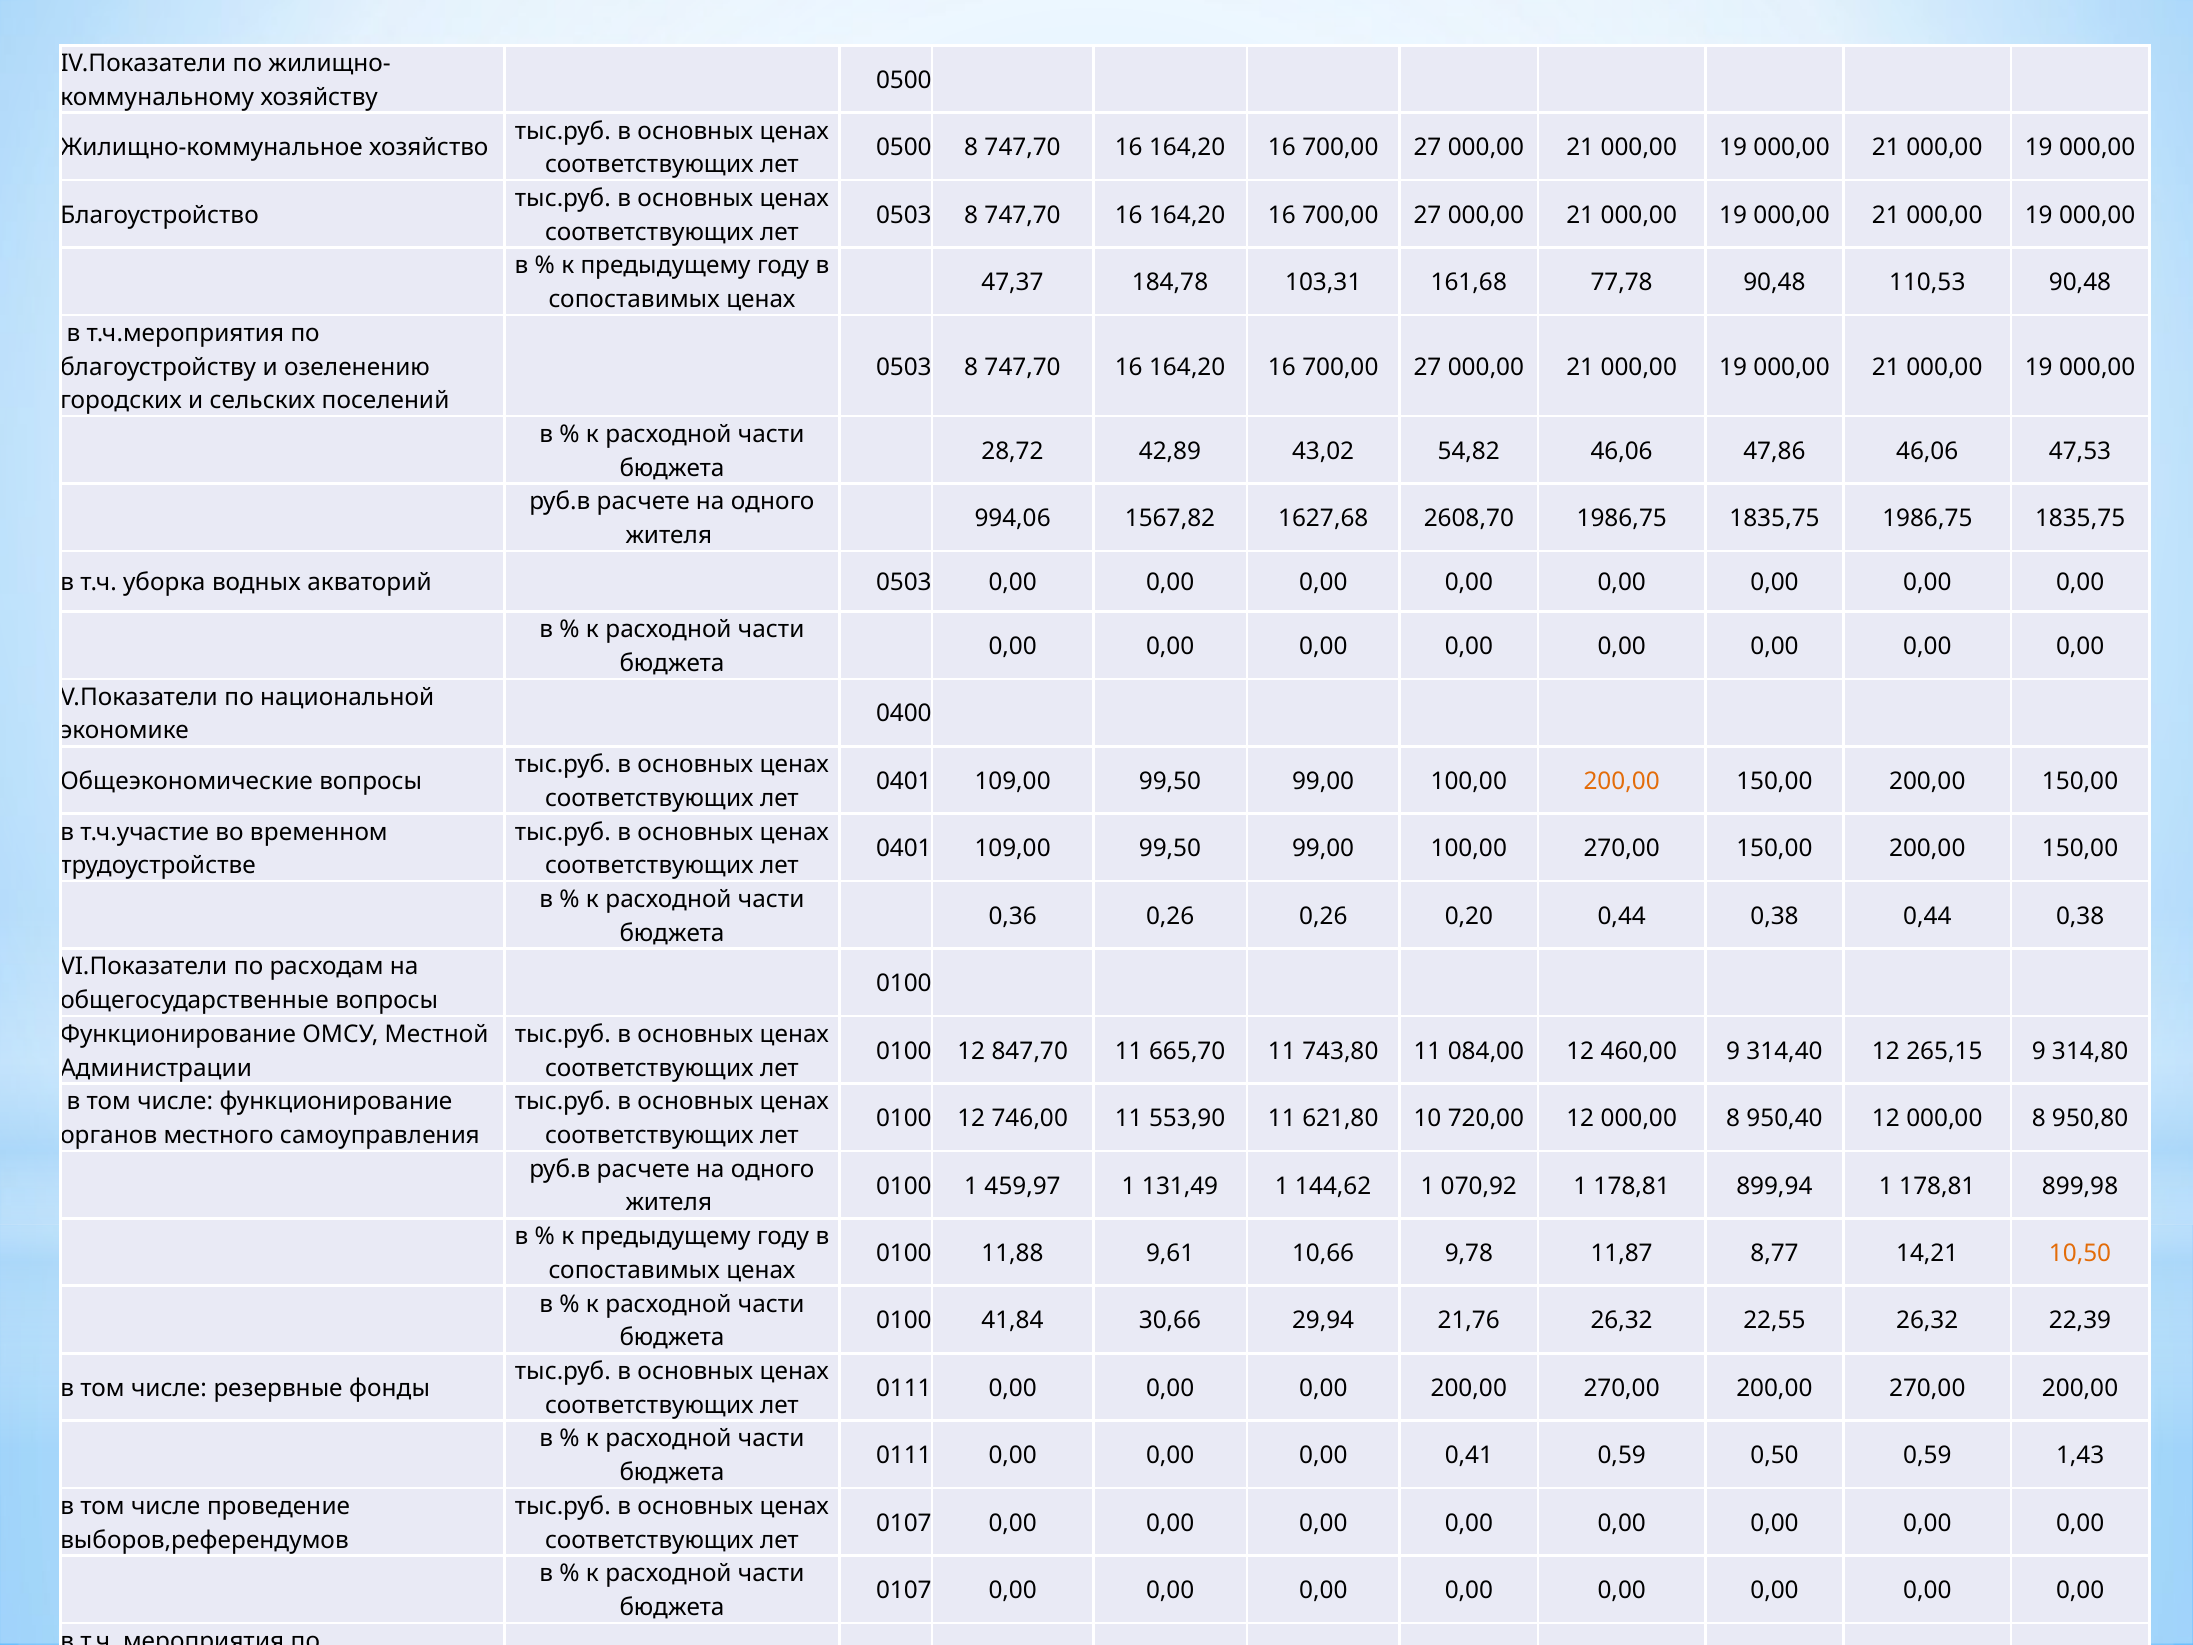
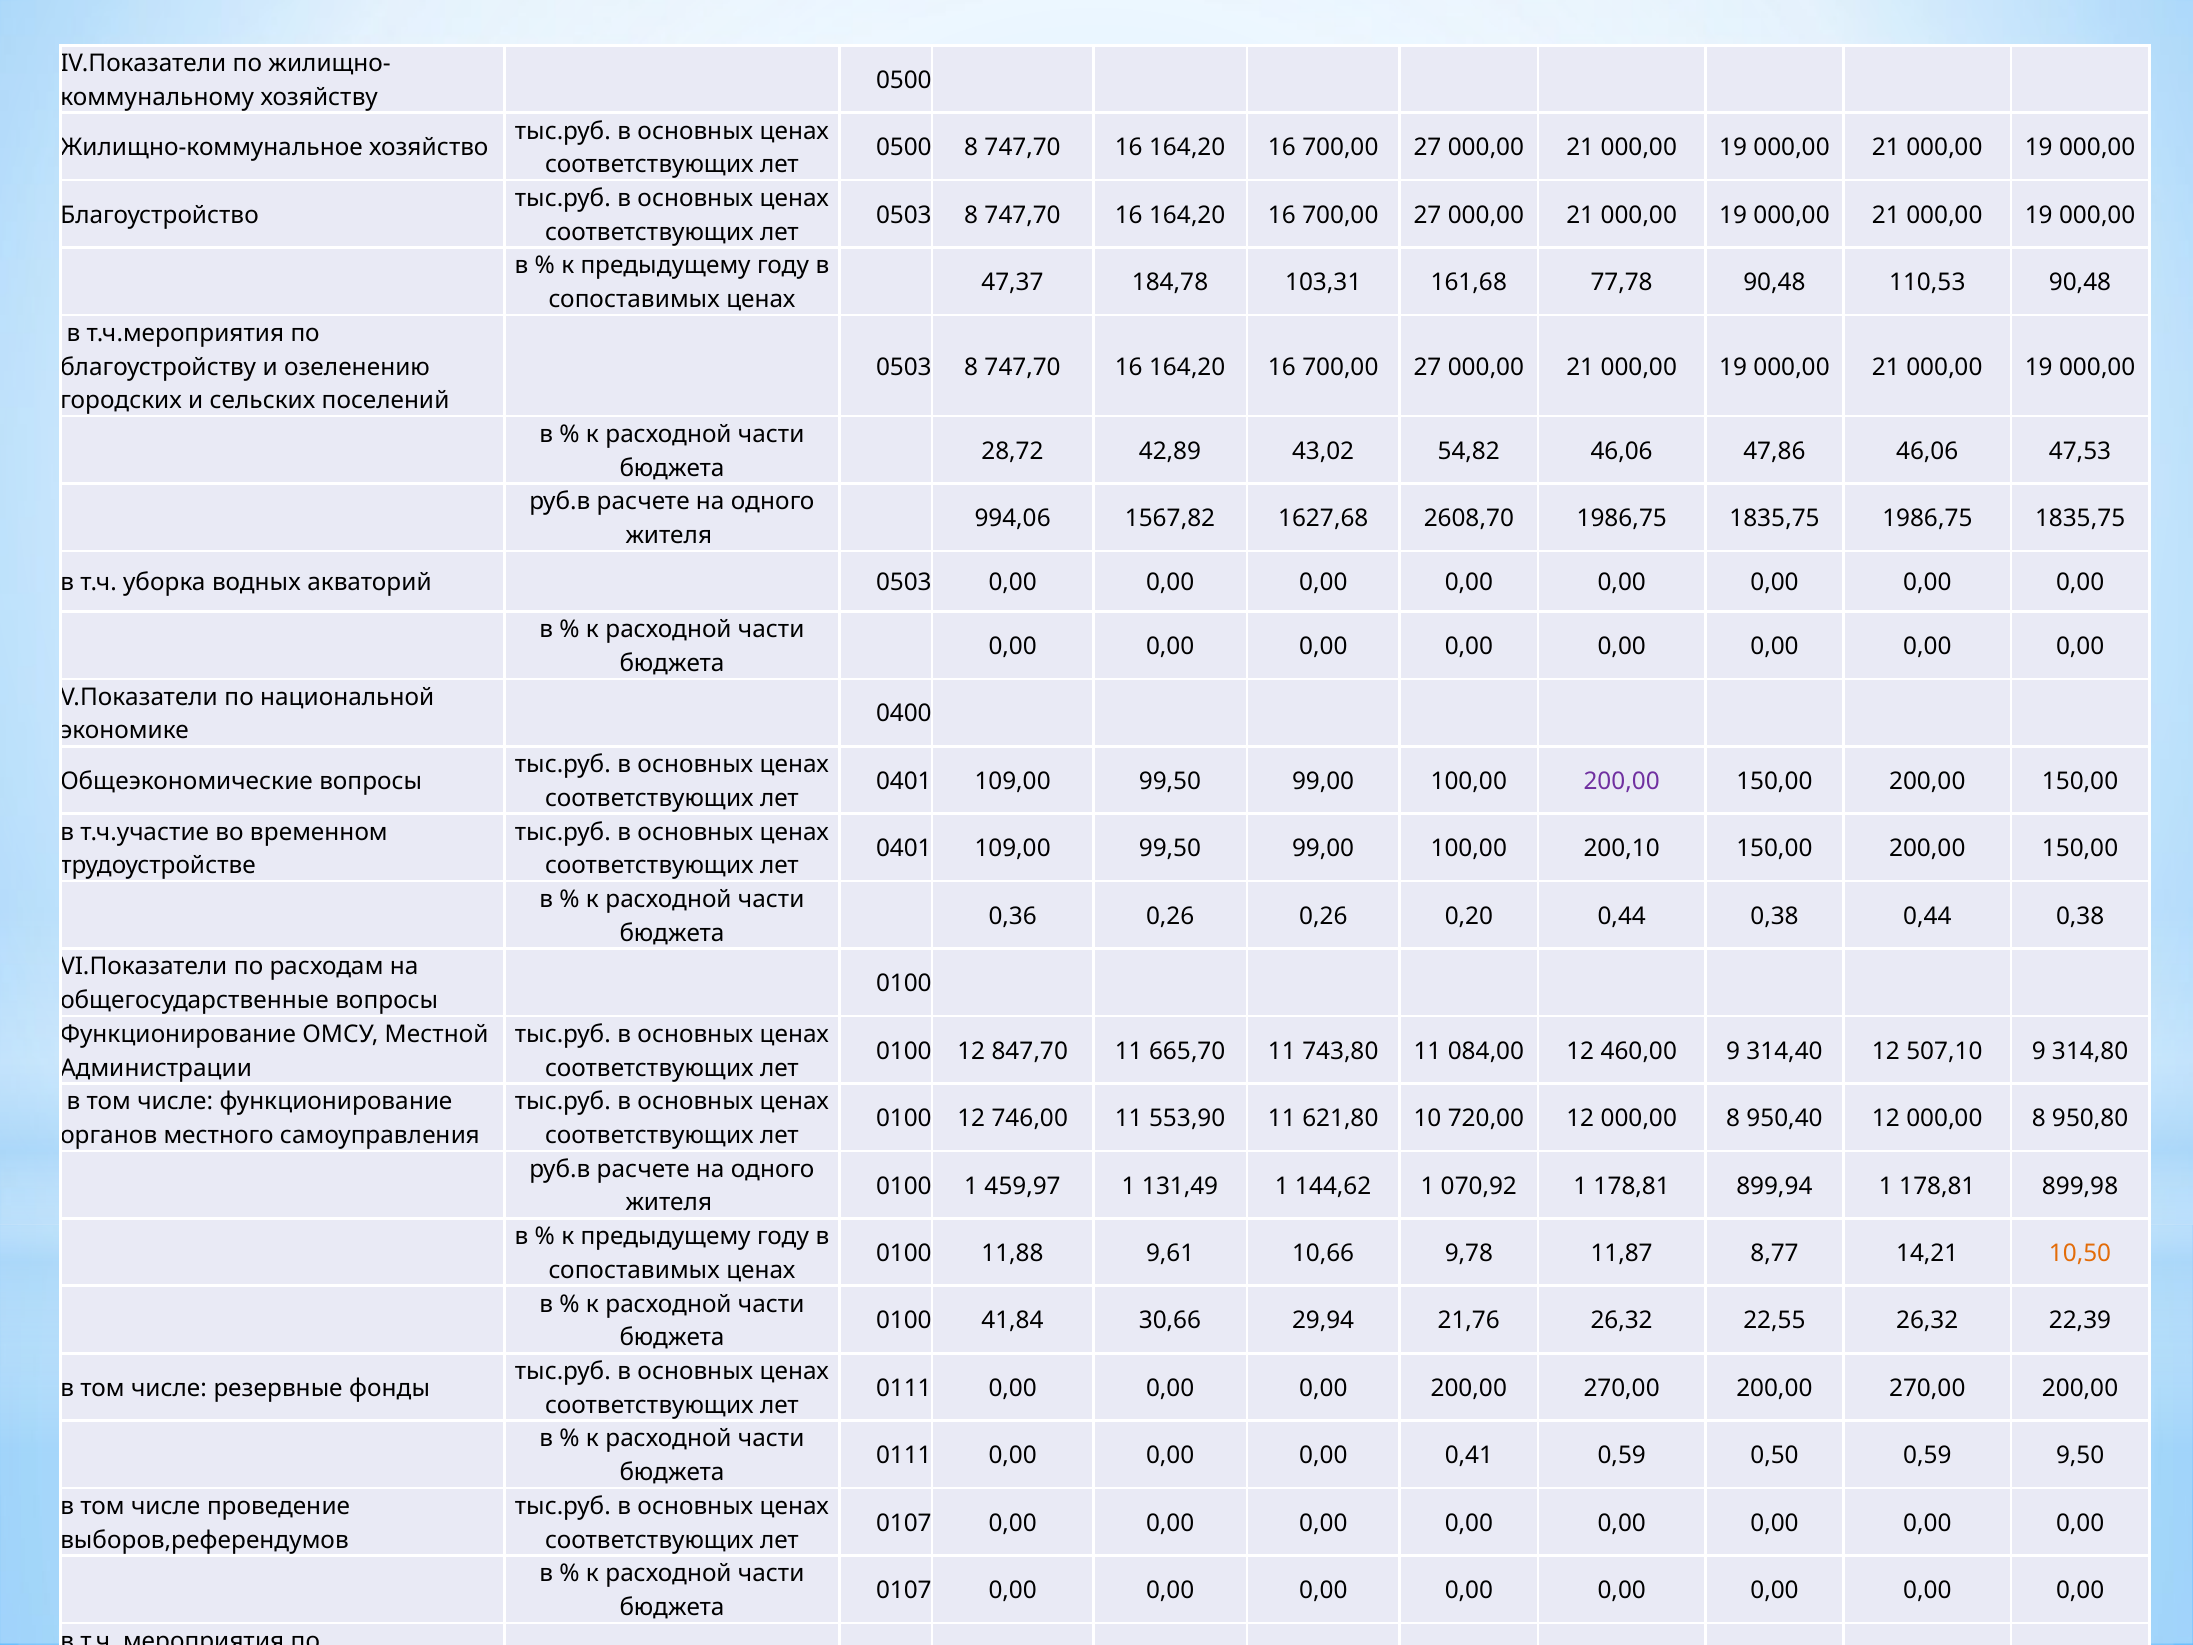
200,00 at (1622, 781) colour: orange -> purple
100,00 270,00: 270,00 -> 200,10
265,15: 265,15 -> 507,10
1,43: 1,43 -> 9,50
